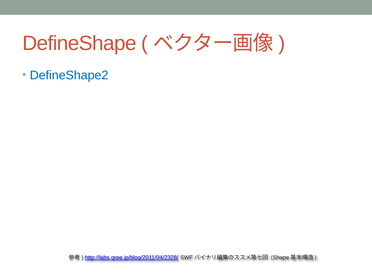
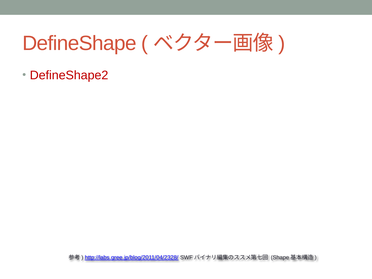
DefineShape2 colour: blue -> red
